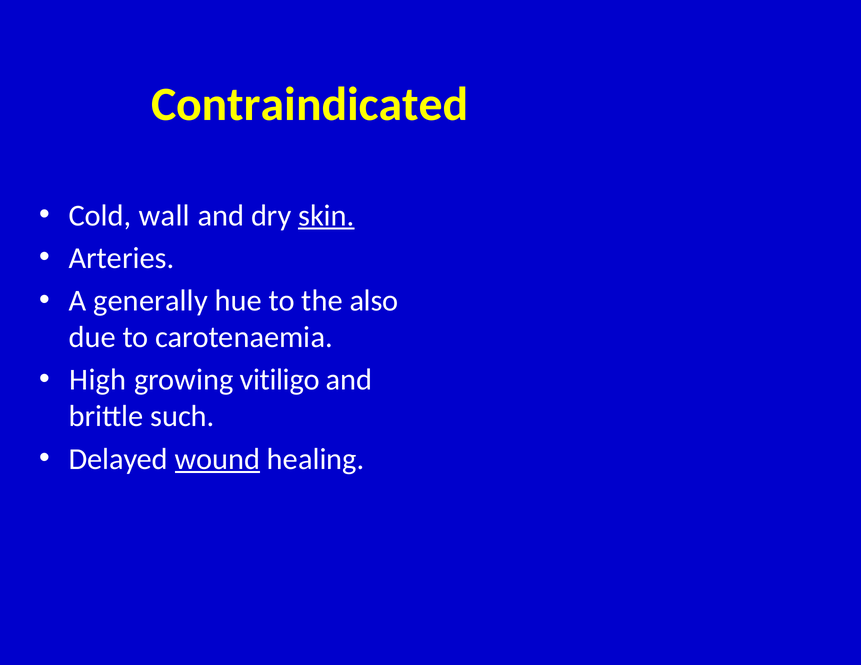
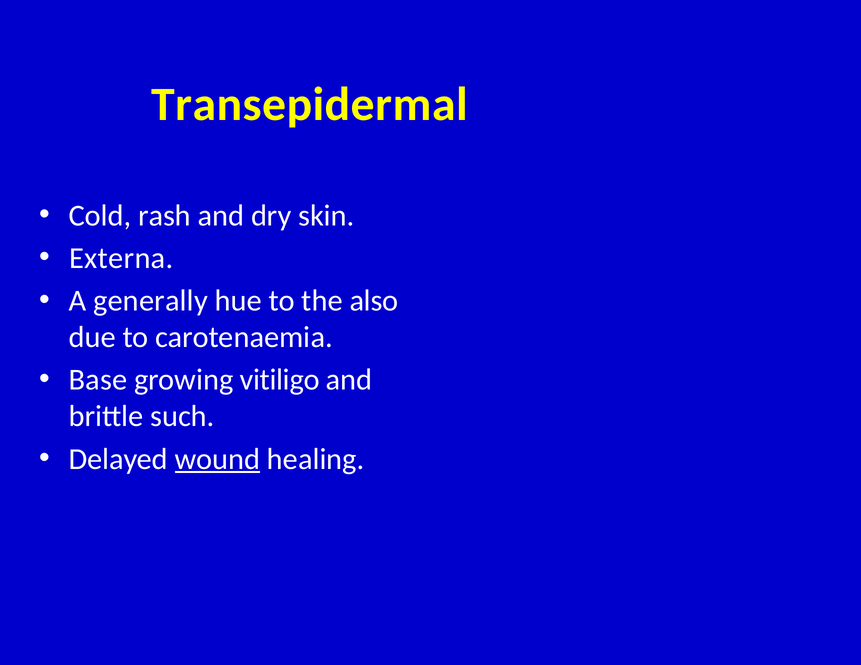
Contraindicated: Contraindicated -> Transepidermal
wall: wall -> rash
skin underline: present -> none
Arteries: Arteries -> Externa
High: High -> Base
